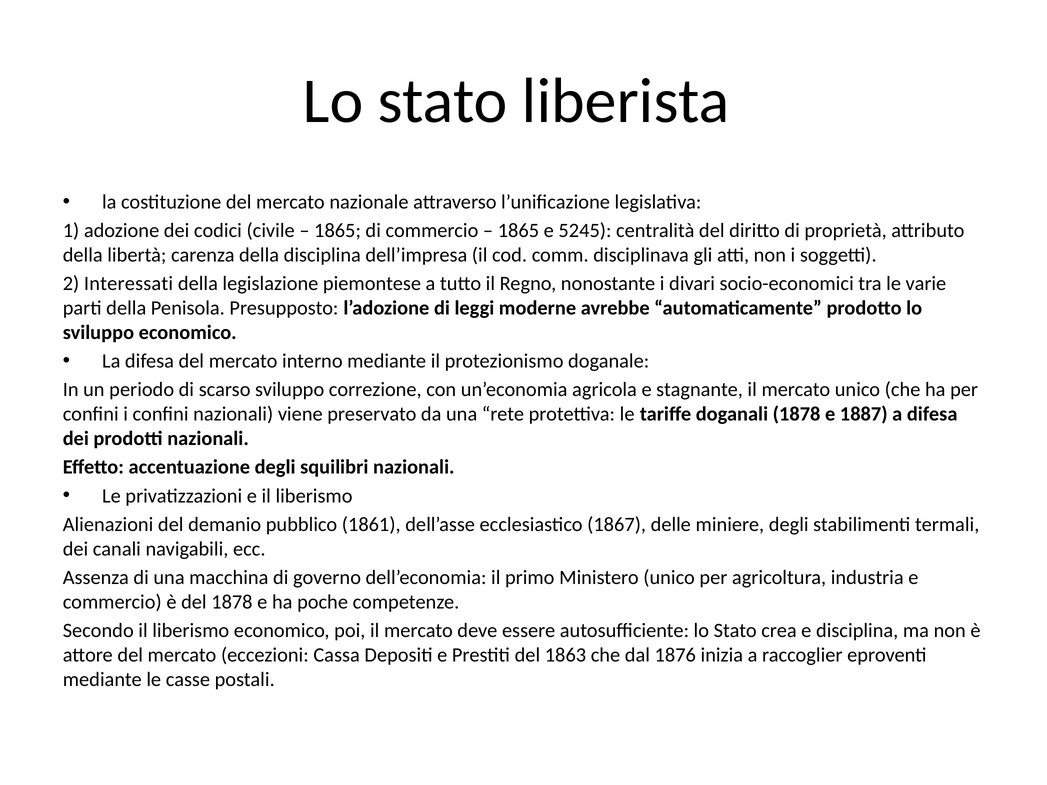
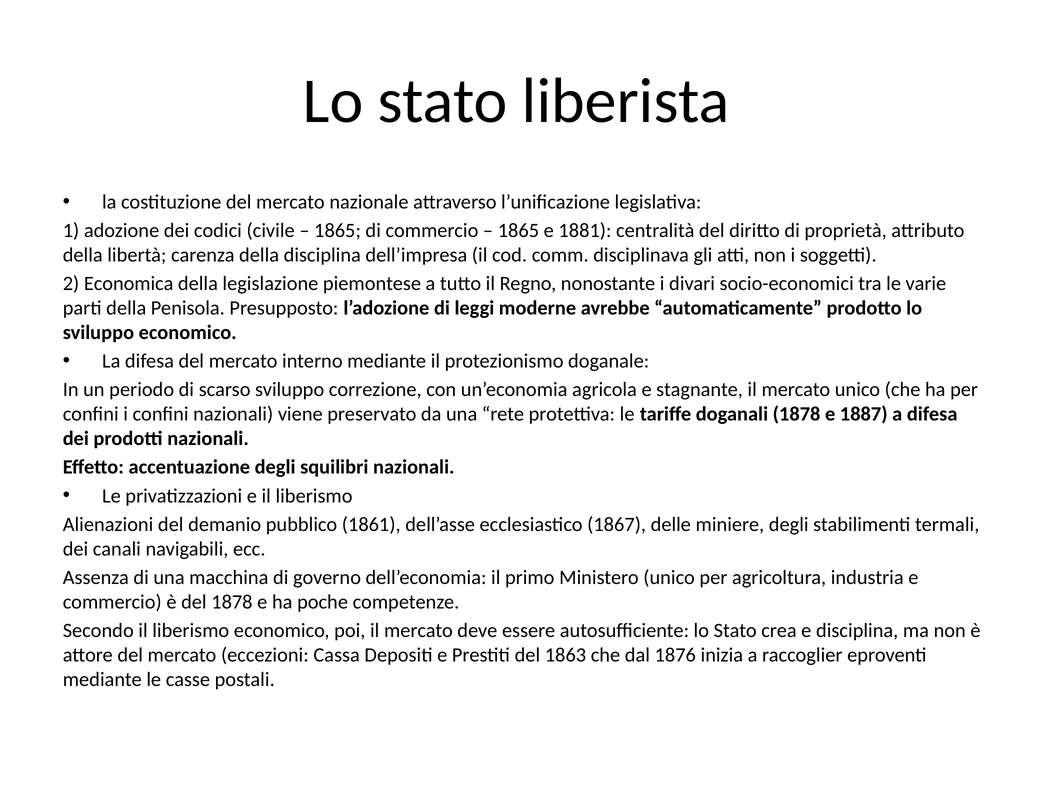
5245: 5245 -> 1881
Interessati: Interessati -> Economica
